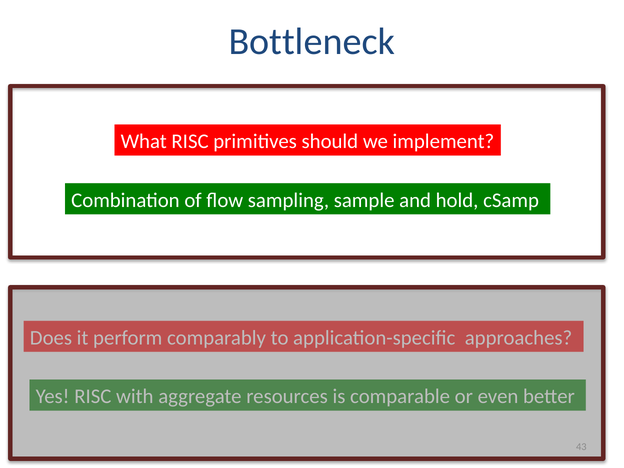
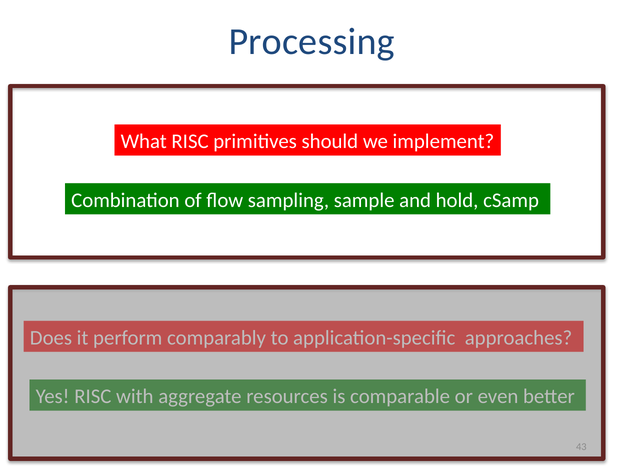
Bottleneck: Bottleneck -> Processing
